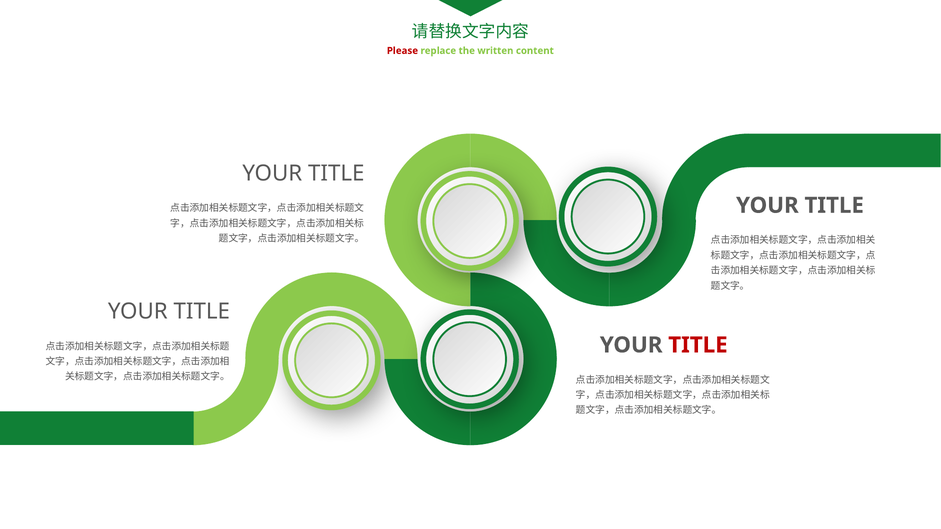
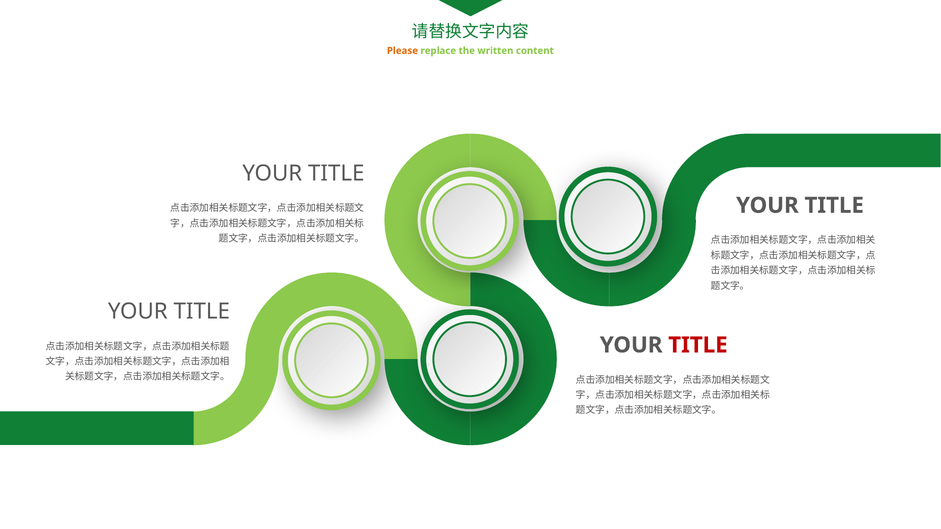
Please colour: red -> orange
